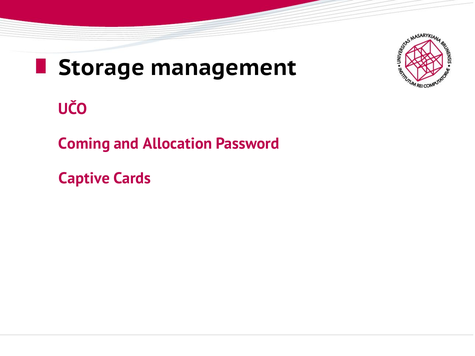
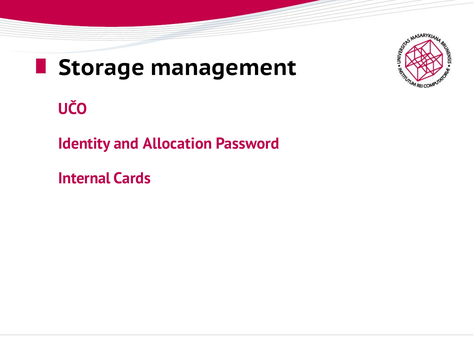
Coming: Coming -> Identity
Captive: Captive -> Internal
